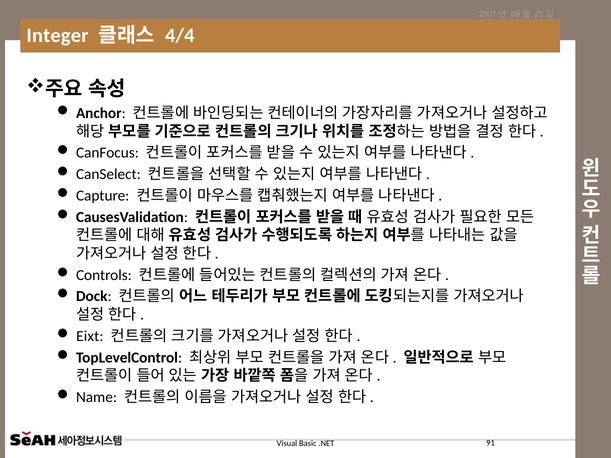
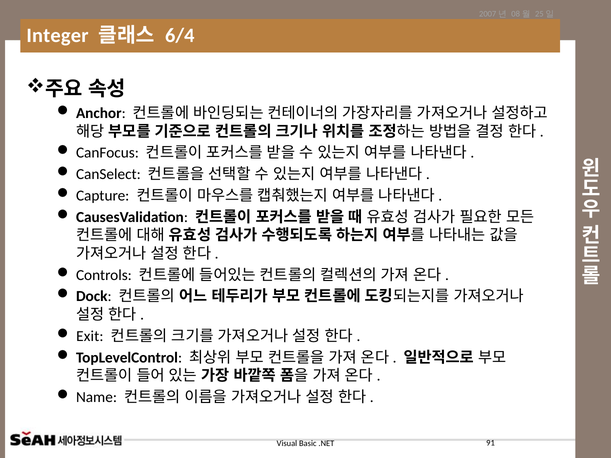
4/4: 4/4 -> 6/4
Eixt: Eixt -> Exit
